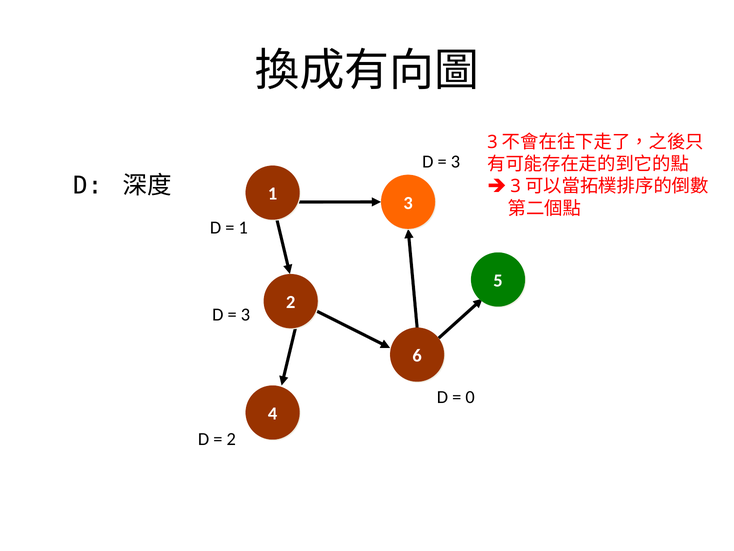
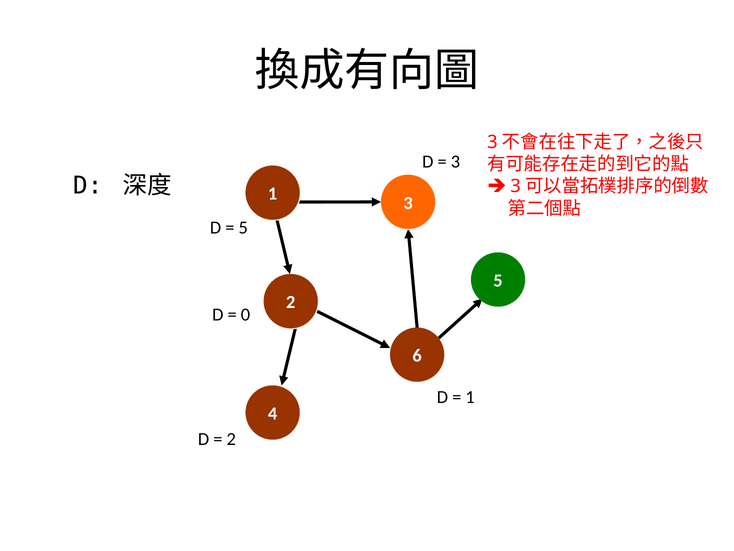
1 at (243, 228): 1 -> 5
3 at (245, 314): 3 -> 0
0 at (470, 397): 0 -> 1
